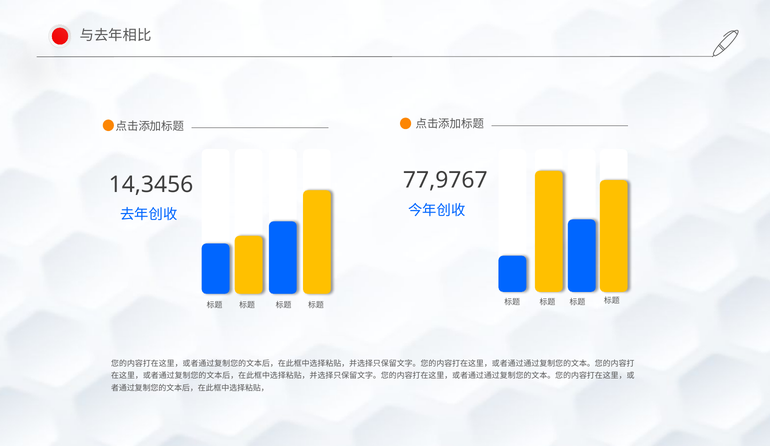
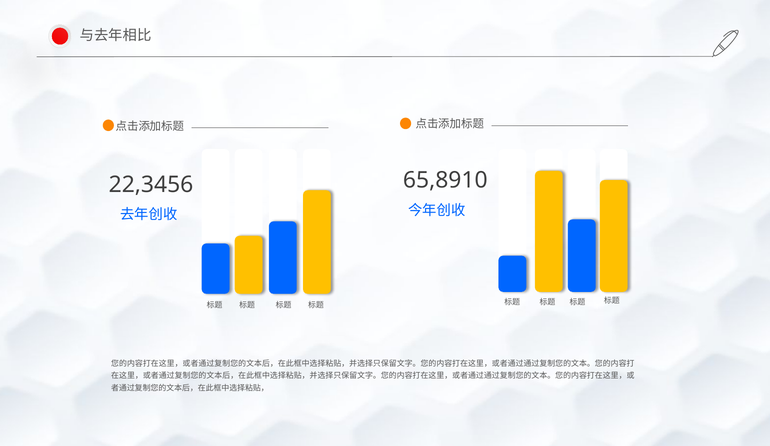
77,9767: 77,9767 -> 65,8910
14,3456: 14,3456 -> 22,3456
